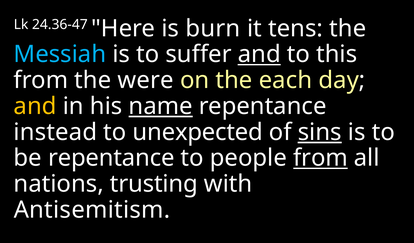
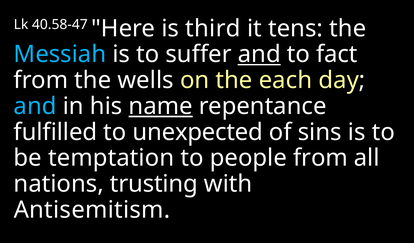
24.36-47: 24.36-47 -> 40.58-47
burn: burn -> third
this: this -> fact
were: were -> wells
and at (35, 106) colour: yellow -> light blue
instead: instead -> fulfilled
sins underline: present -> none
be repentance: repentance -> temptation
from at (320, 158) underline: present -> none
